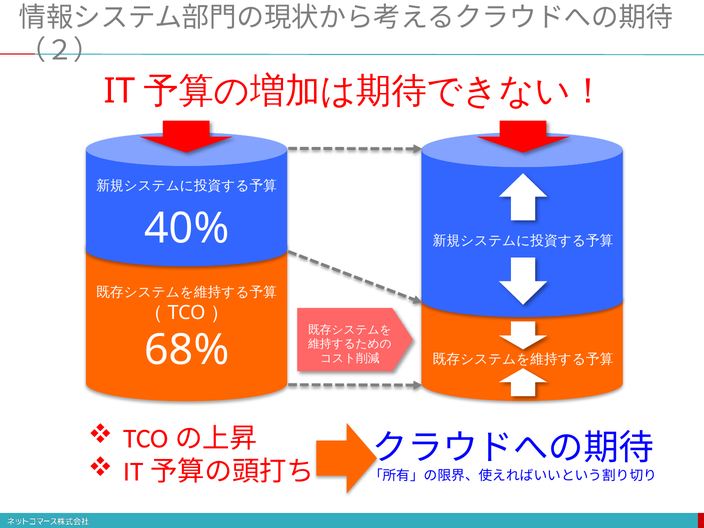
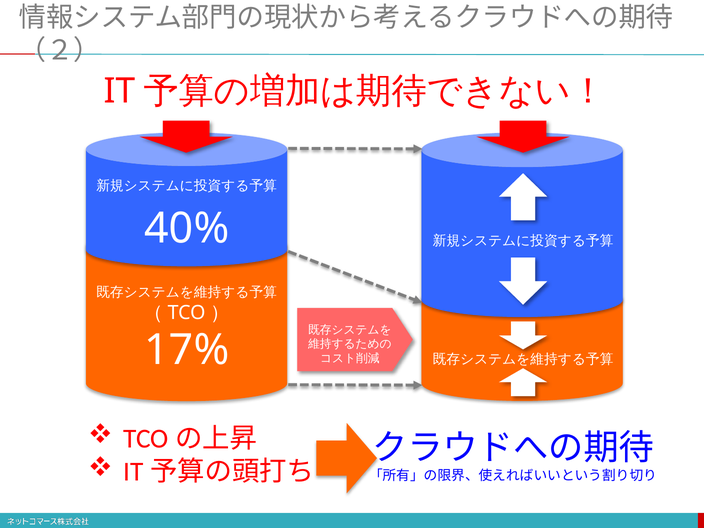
68%: 68% -> 17%
